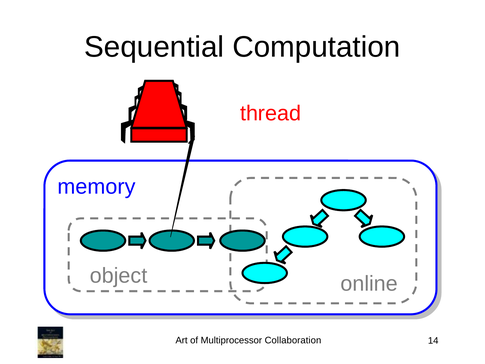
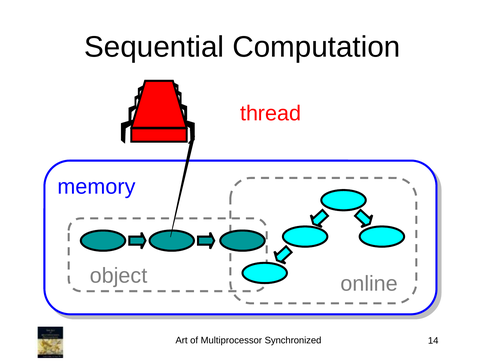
Collaboration: Collaboration -> Synchronized
